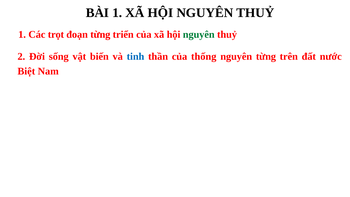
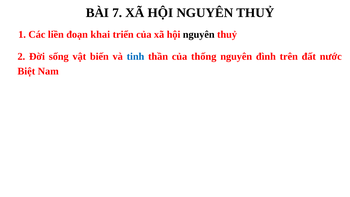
BÀI 1: 1 -> 7
trọt: trọt -> liền
đoạn từng: từng -> khai
nguyên at (199, 34) colour: green -> black
nguyên từng: từng -> đình
